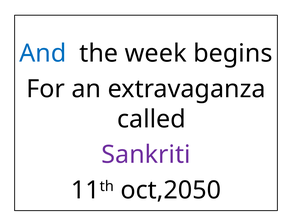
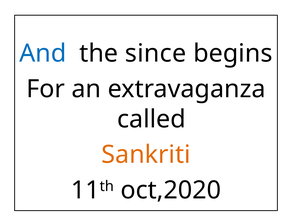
week: week -> since
Sankriti colour: purple -> orange
oct,2050: oct,2050 -> oct,2020
